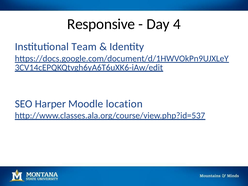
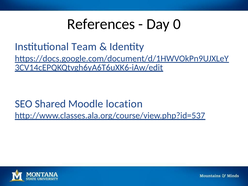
Responsive: Responsive -> References
4: 4 -> 0
Harper: Harper -> Shared
